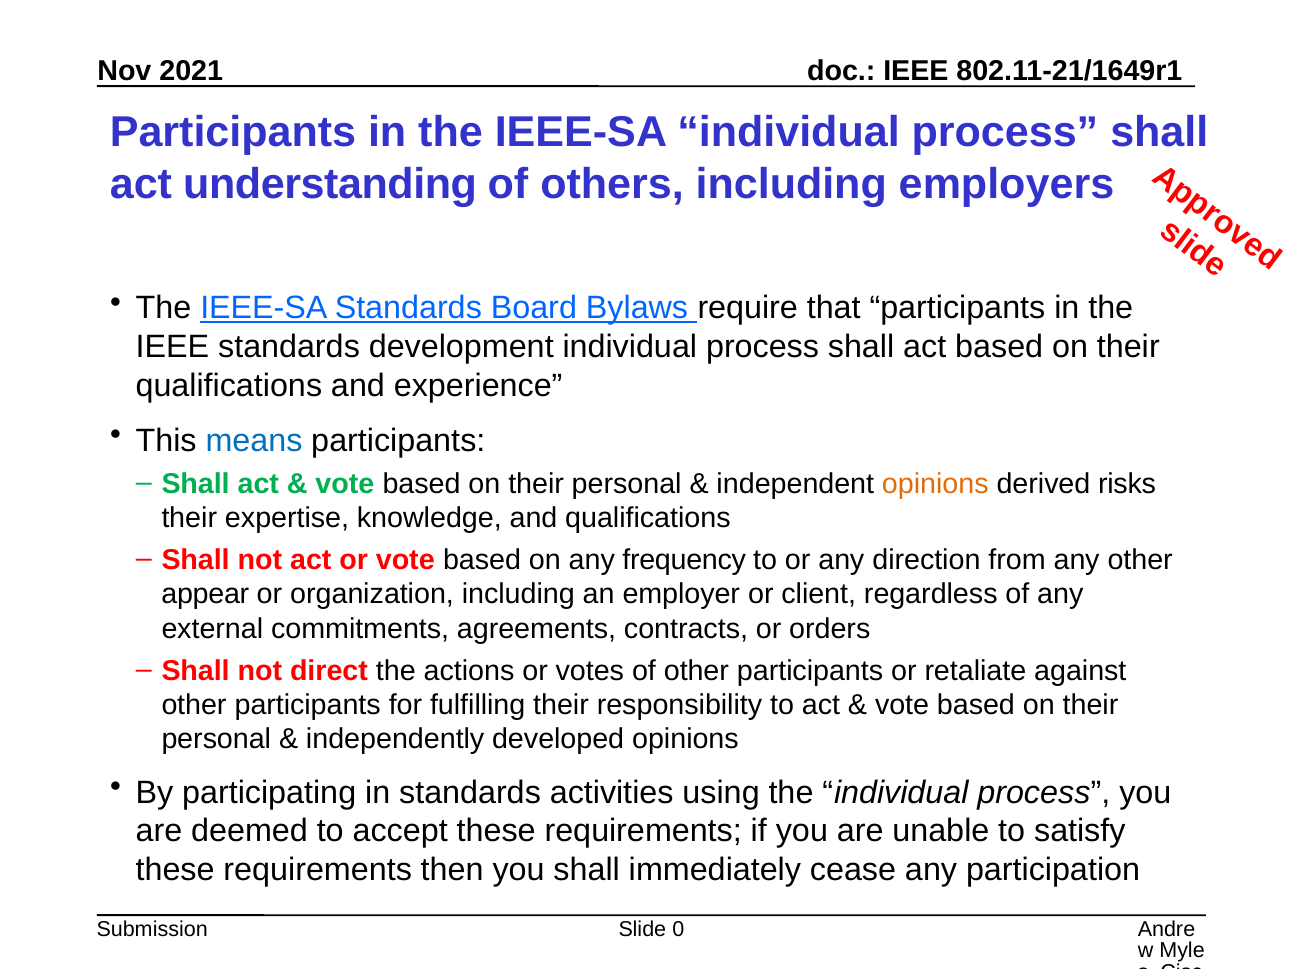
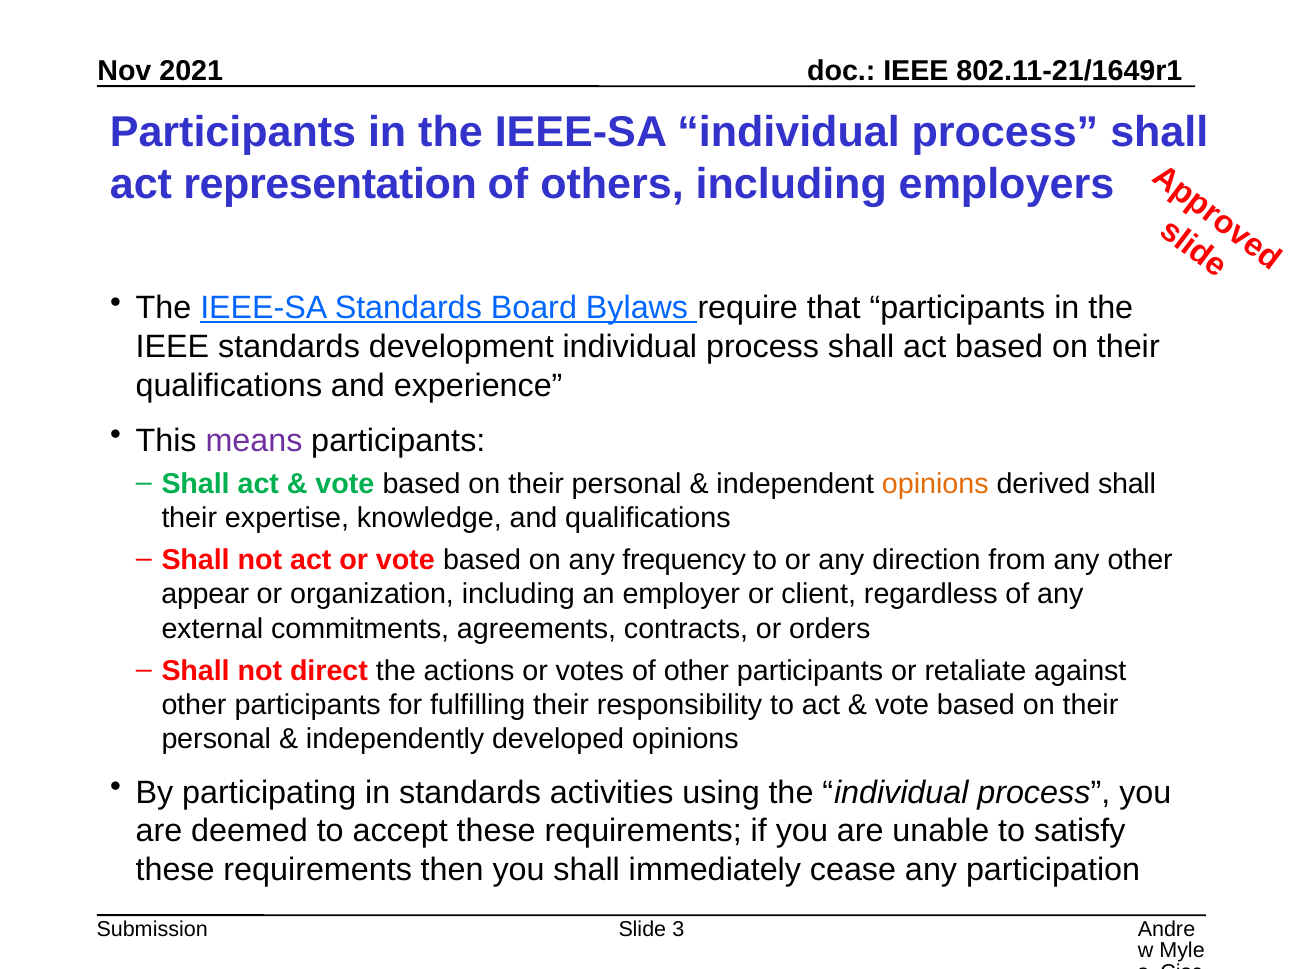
understanding: understanding -> representation
means colour: blue -> purple
derived risks: risks -> shall
0: 0 -> 3
